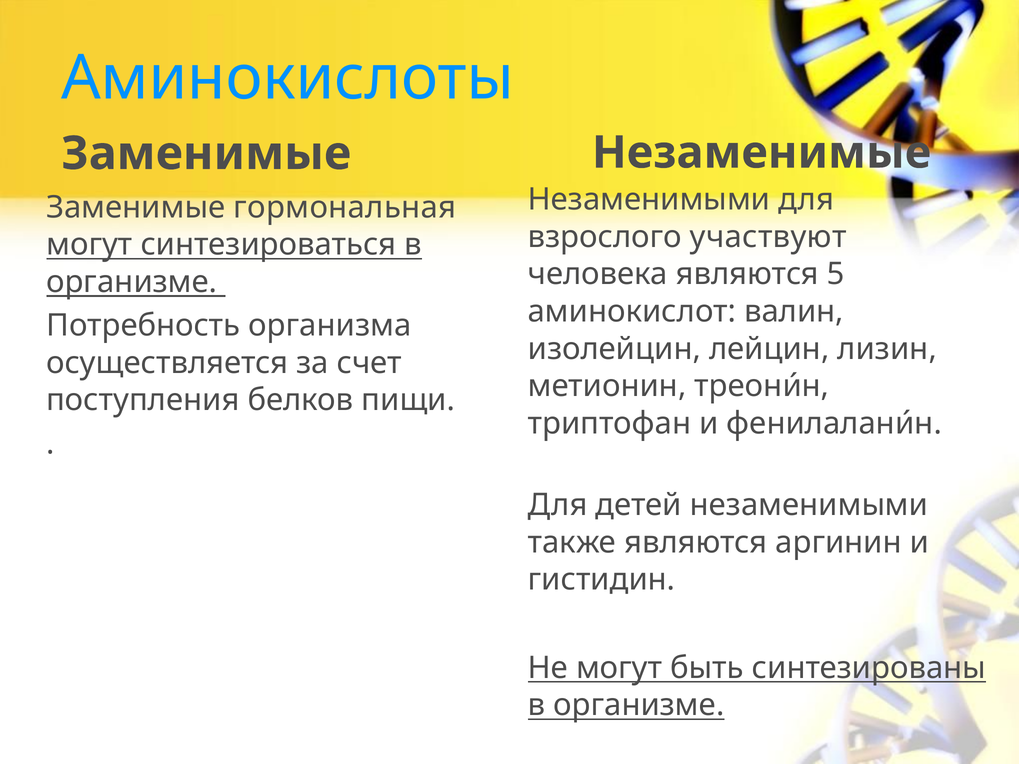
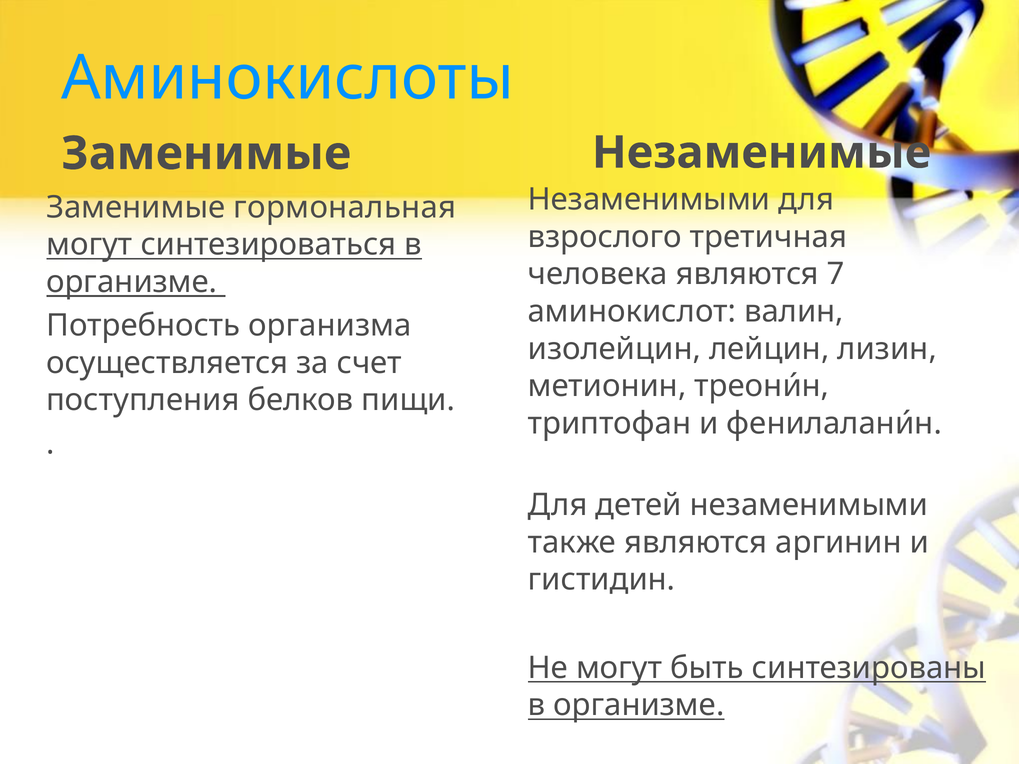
участвуют: участвуют -> третичная
5: 5 -> 7
